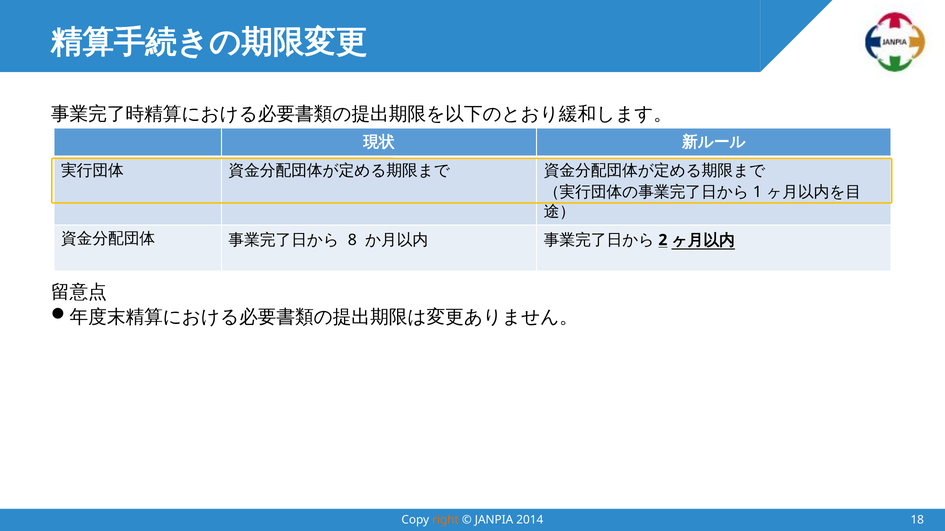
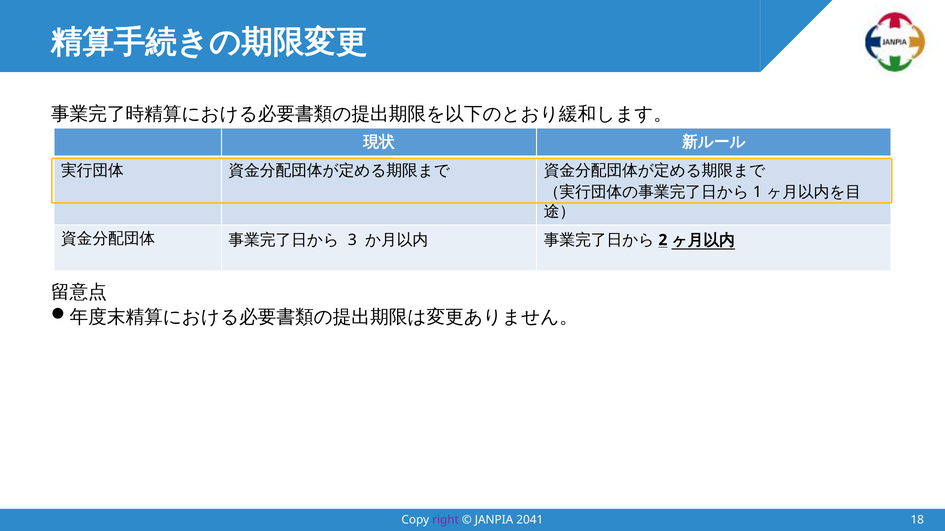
8: 8 -> 3
right colour: orange -> purple
2014: 2014 -> 2041
